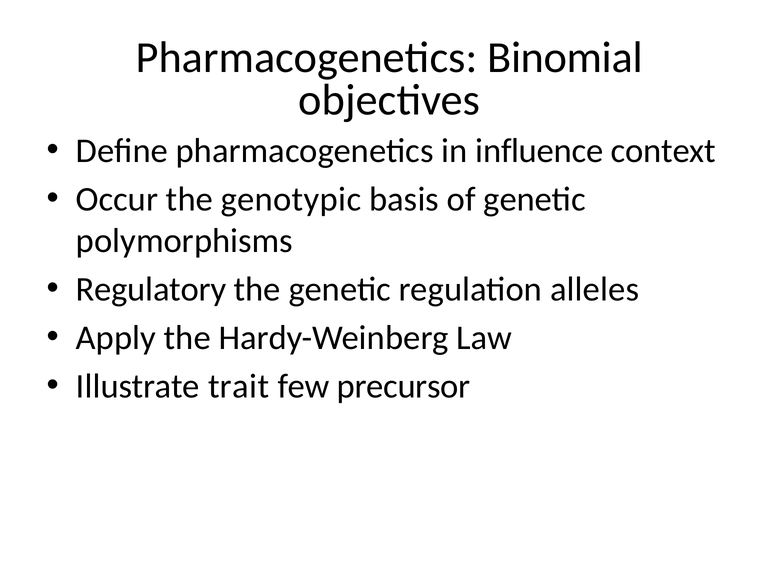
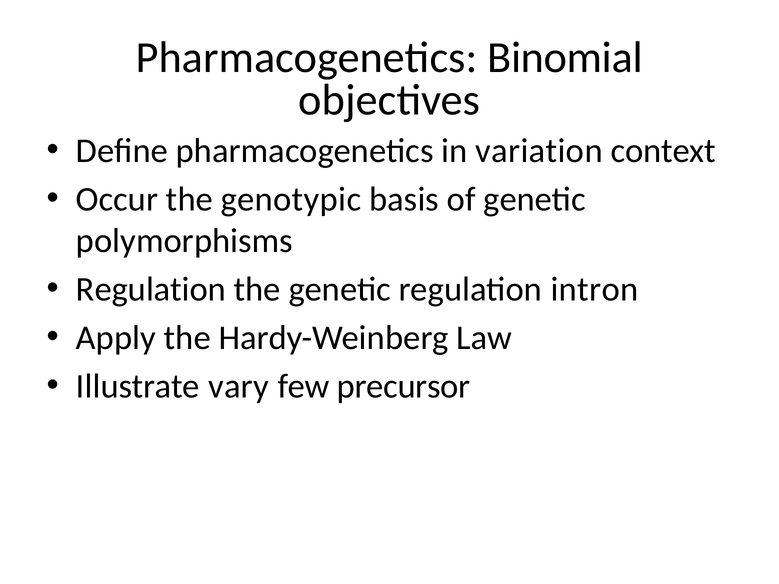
influence: influence -> variation
Regulatory at (151, 289): Regulatory -> Regulation
alleles: alleles -> intron
trait: trait -> vary
